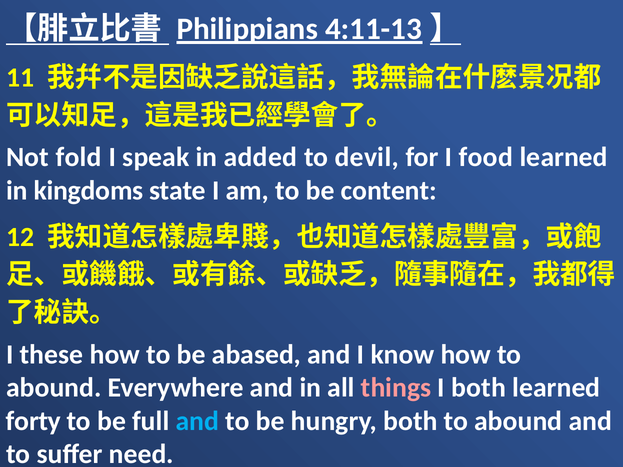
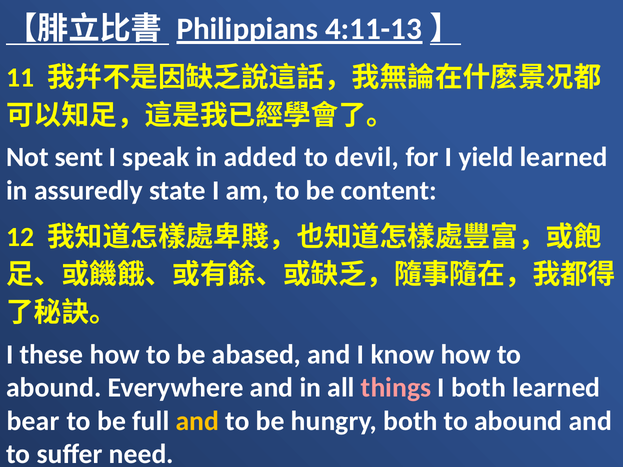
fold: fold -> sent
food: food -> yield
kingdoms: kingdoms -> assuredly
forty: forty -> bear
and at (197, 421) colour: light blue -> yellow
